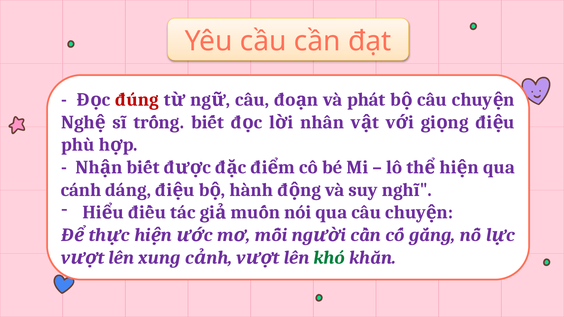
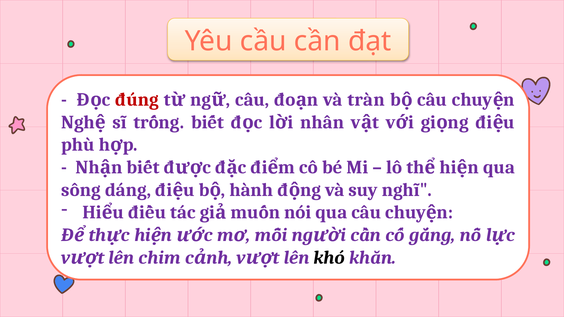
phát: phát -> tràn
cánh: cánh -> sống
xung: xung -> chim
khó colour: green -> black
